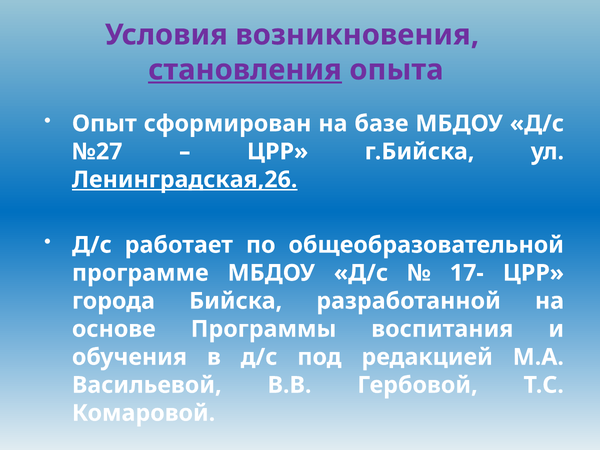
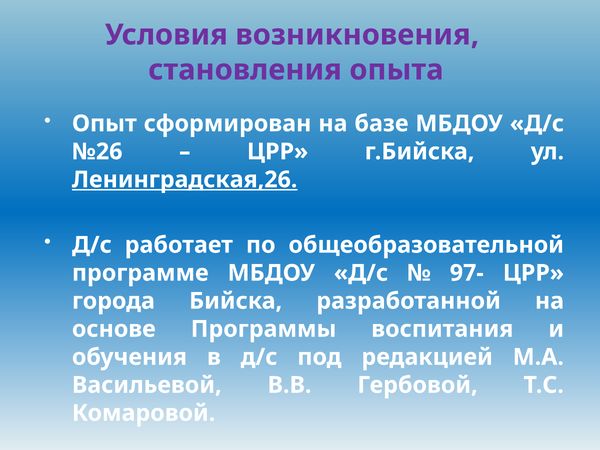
становления underline: present -> none
№27: №27 -> №26
17-: 17- -> 97-
